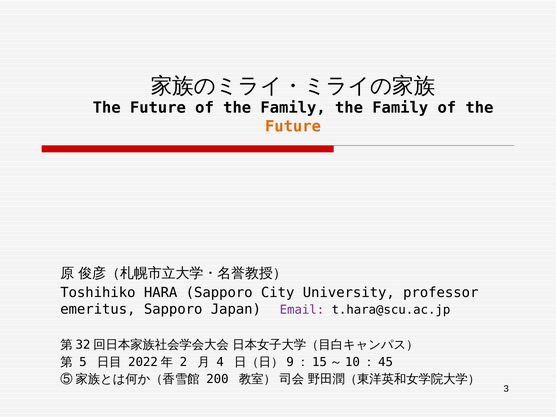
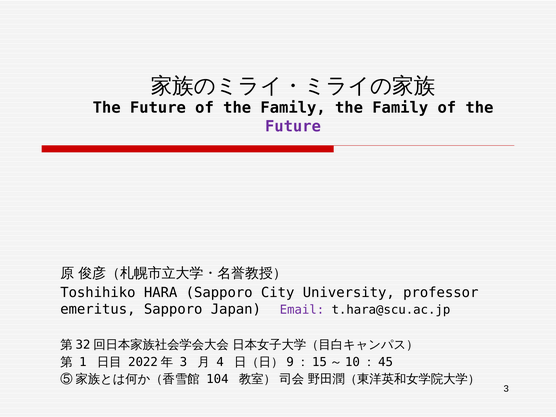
Future at (293, 126) colour: orange -> purple
5: 5 -> 1
2 at (183, 362): 2 -> 3
200: 200 -> 104
